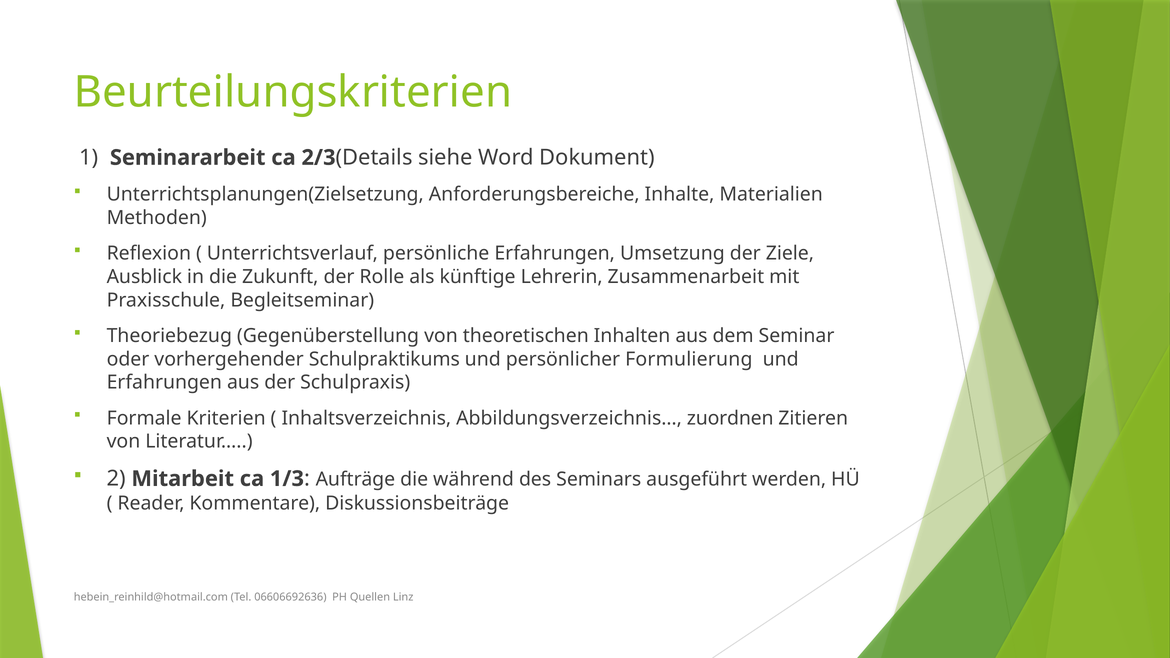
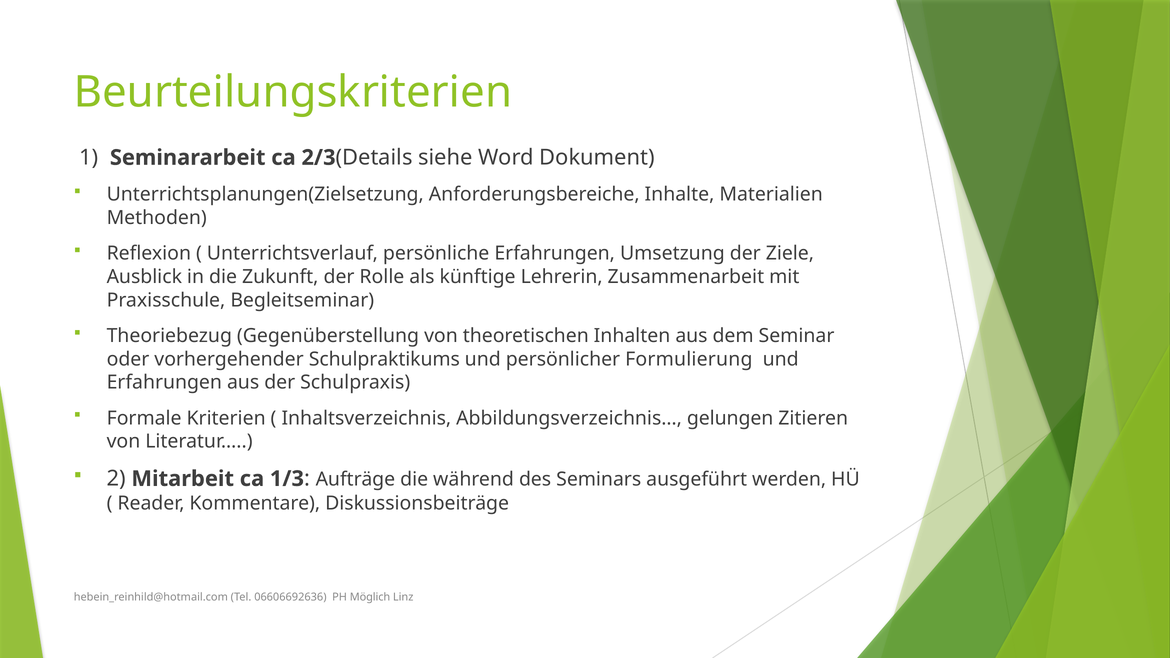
zuordnen: zuordnen -> gelungen
Quellen: Quellen -> Möglich
